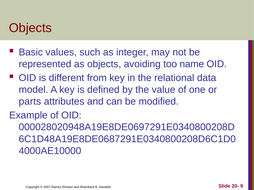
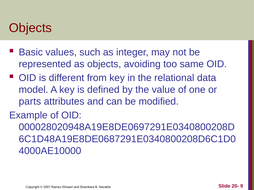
name: name -> same
